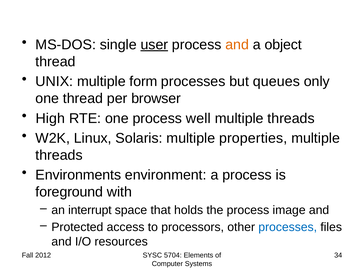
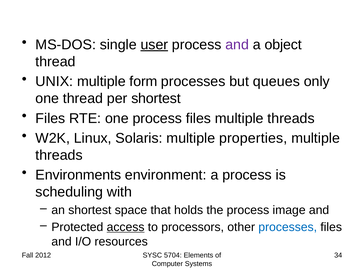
and at (237, 45) colour: orange -> purple
per browser: browser -> shortest
High at (50, 118): High -> Files
process well: well -> files
foreground: foreground -> scheduling
an interrupt: interrupt -> shortest
access underline: none -> present
